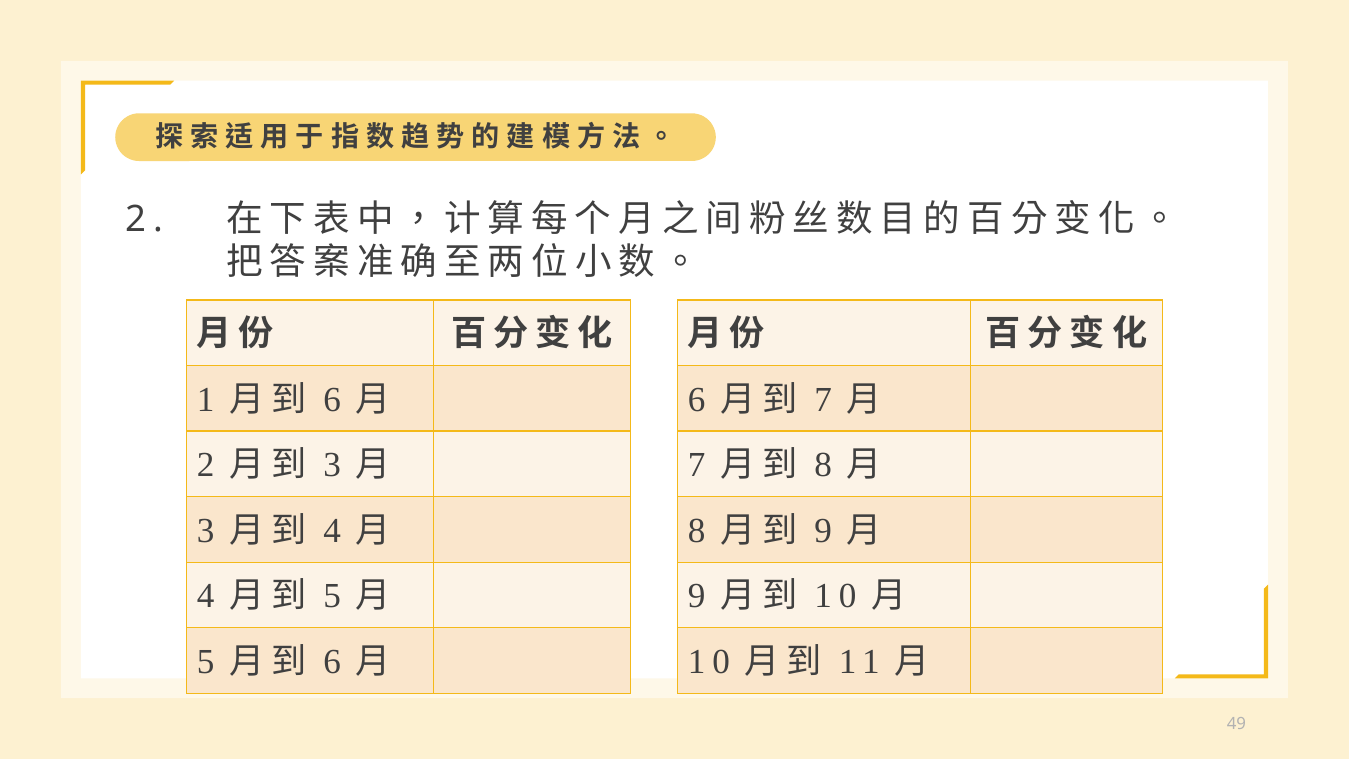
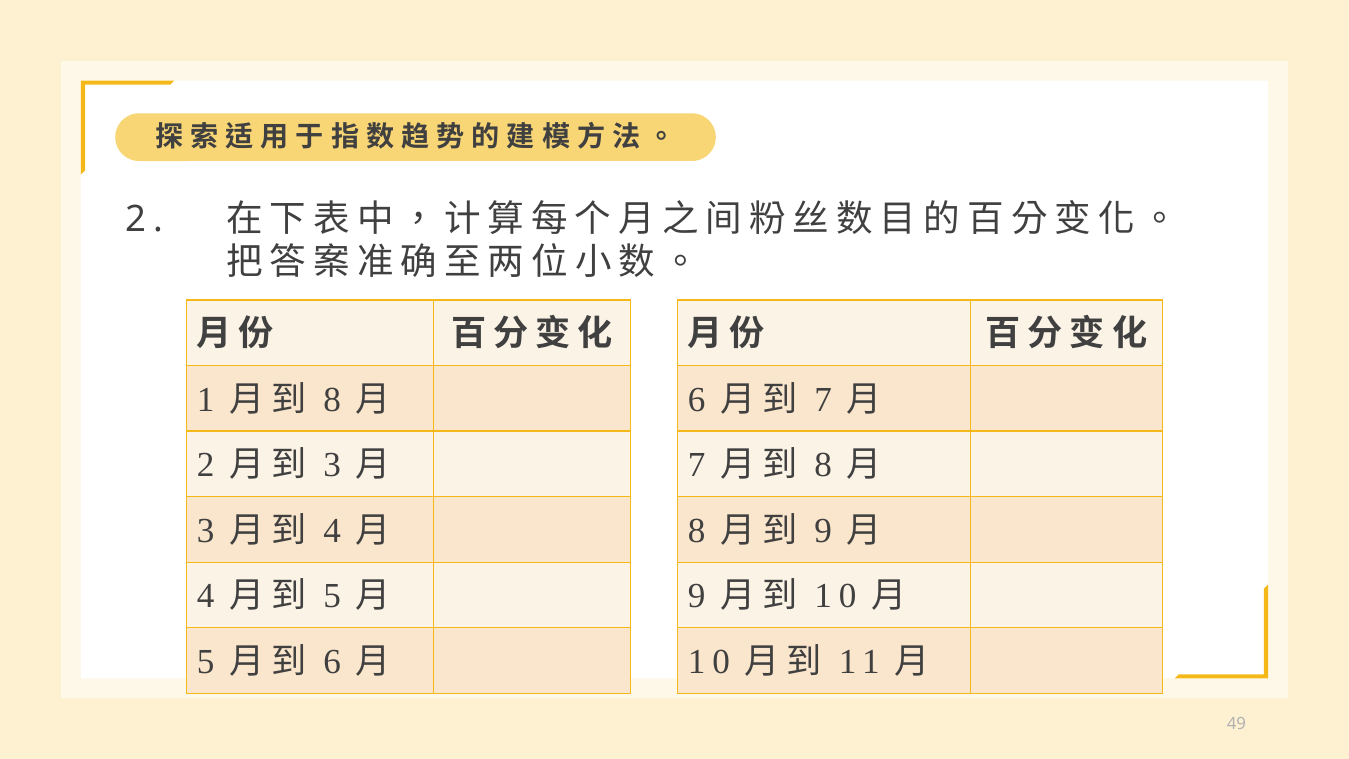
6 at (332, 400): 6 -> 8
